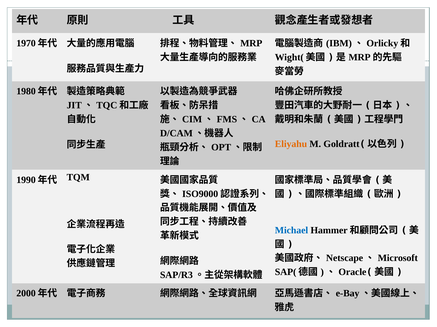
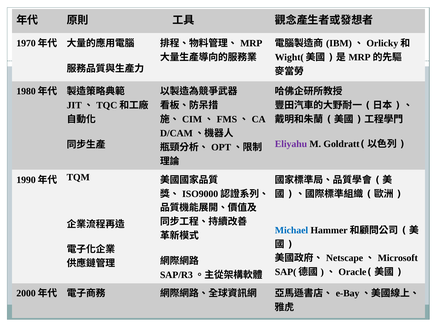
Eliyahu colour: orange -> purple
